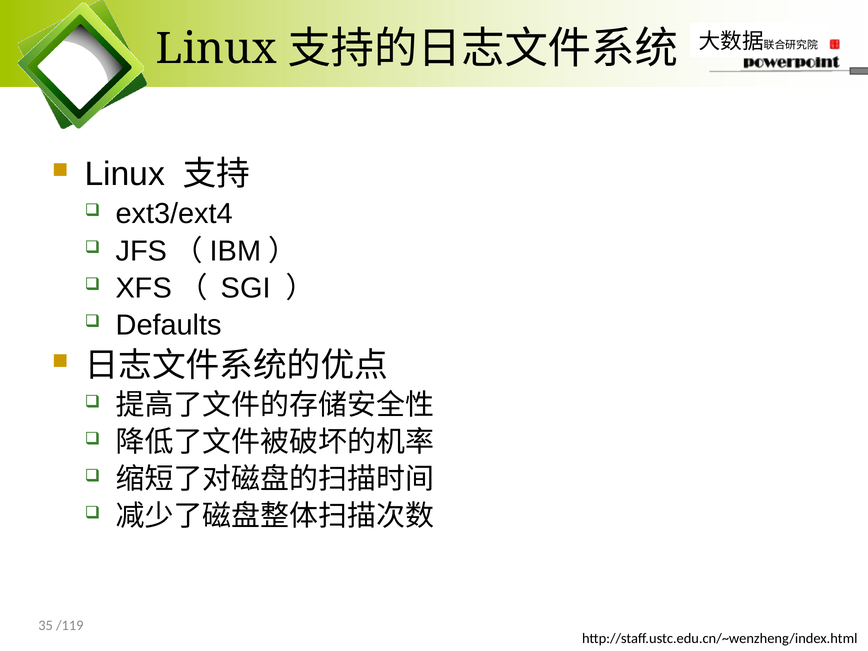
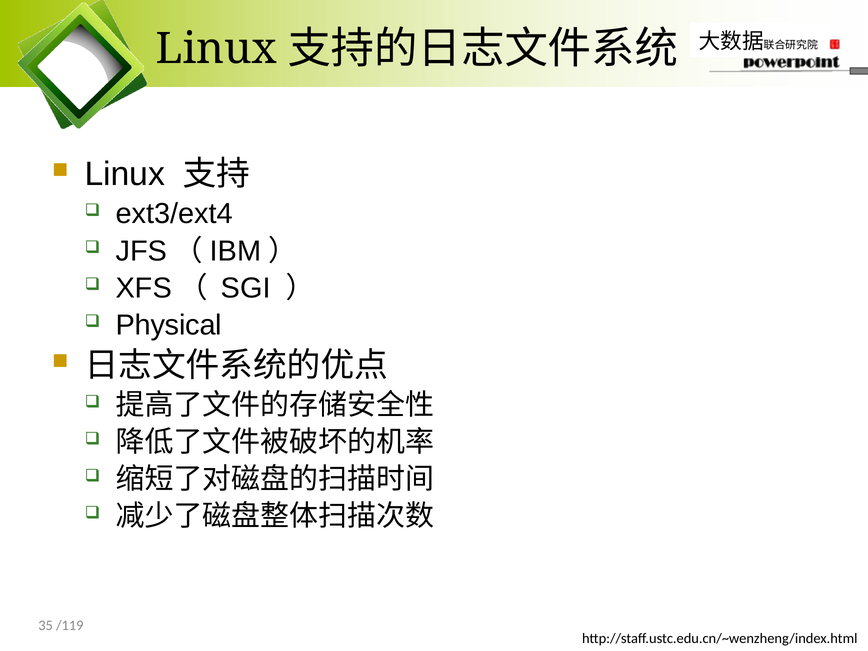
Defaults: Defaults -> Physical
